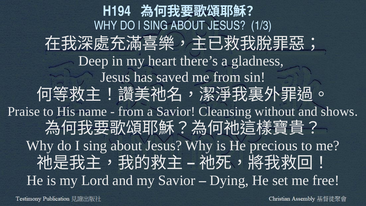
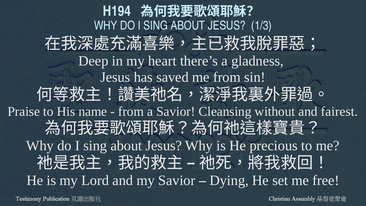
shows: shows -> fairest
